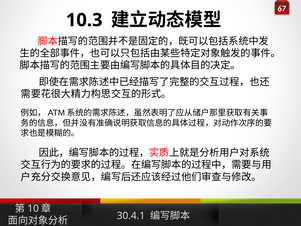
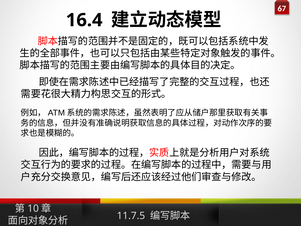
10.3: 10.3 -> 16.4
30.4.1: 30.4.1 -> 11.7.5
